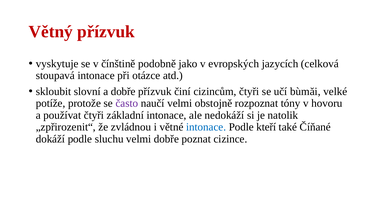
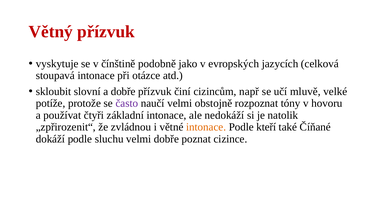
cizincům čtyři: čtyři -> např
bùmăi: bùmăi -> mluvě
intonace at (206, 127) colour: blue -> orange
